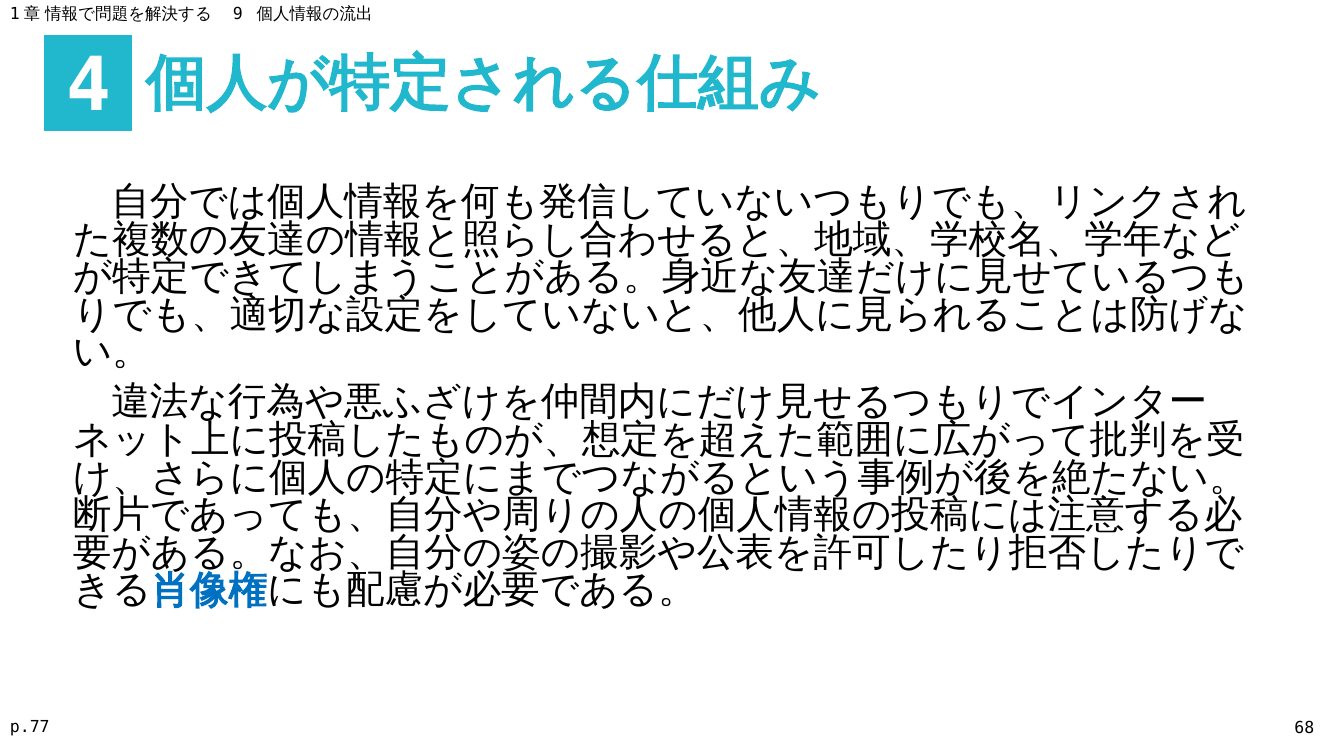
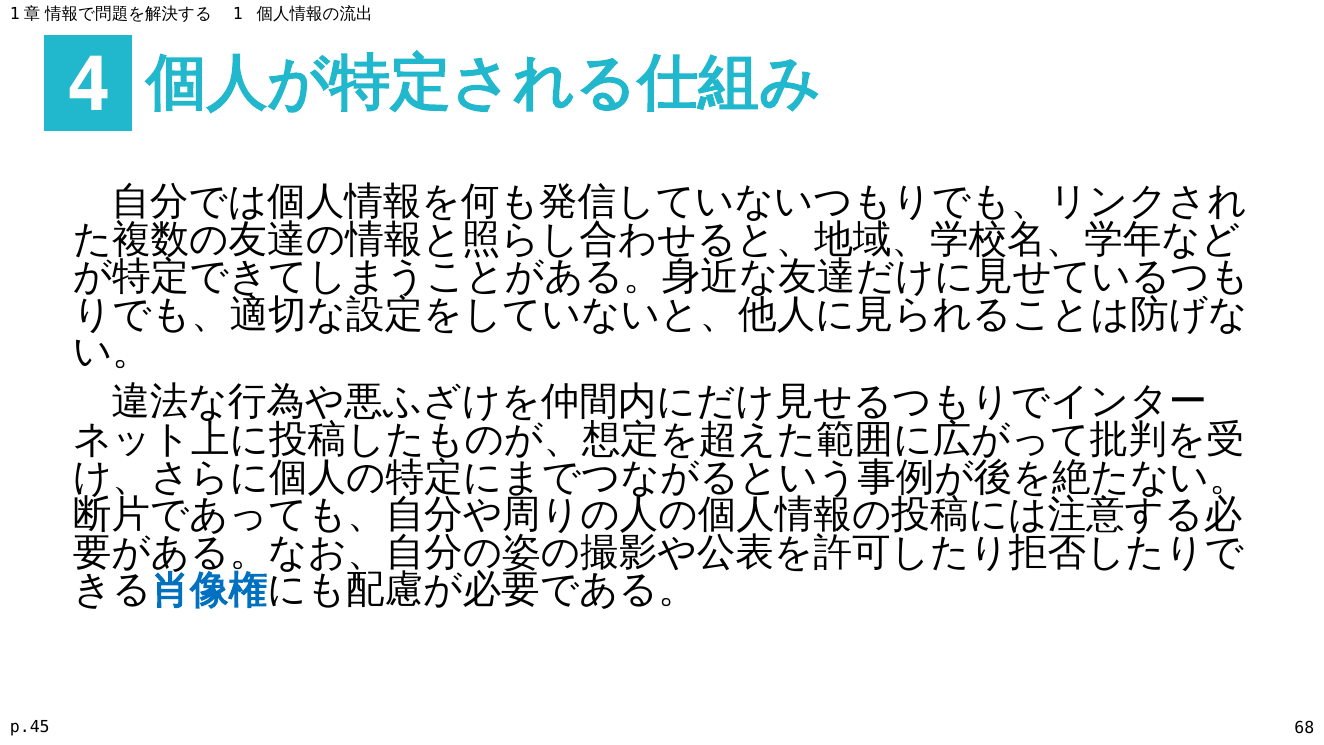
9: 9 -> 1
p.77: p.77 -> p.45
